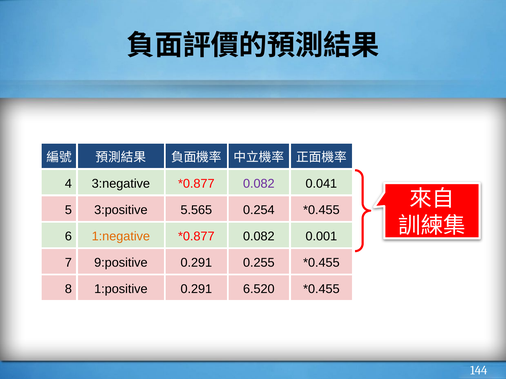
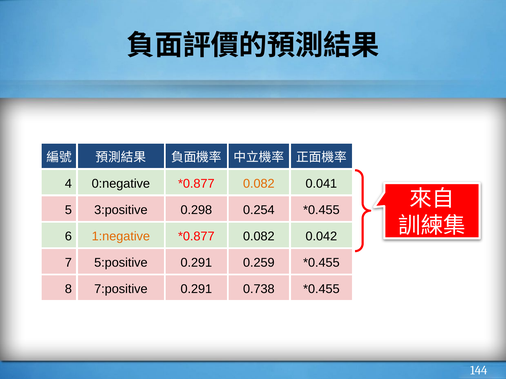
3:negative: 3:negative -> 0:negative
0.082 at (259, 184) colour: purple -> orange
5.565: 5.565 -> 0.298
0.001: 0.001 -> 0.042
9:positive: 9:positive -> 5:positive
0.255: 0.255 -> 0.259
1:positive: 1:positive -> 7:positive
6.520: 6.520 -> 0.738
